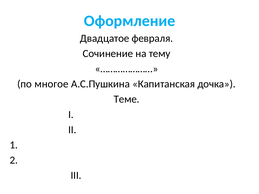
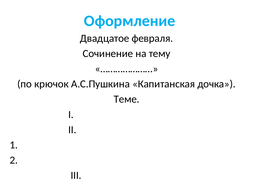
многое: многое -> крючок
